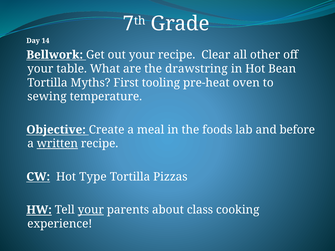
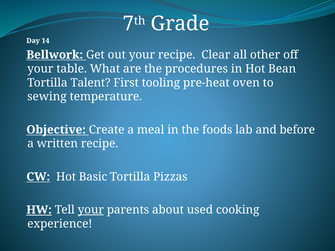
drawstring: drawstring -> procedures
Myths: Myths -> Talent
written underline: present -> none
Type: Type -> Basic
class: class -> used
